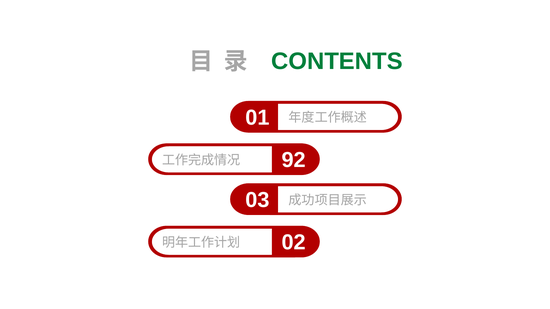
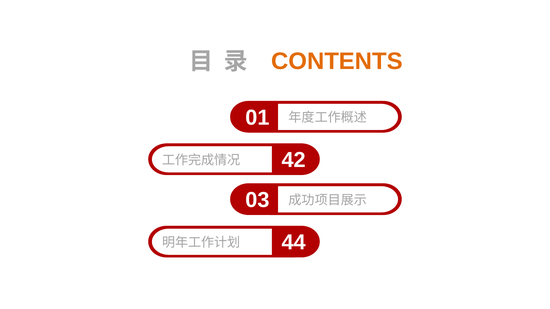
CONTENTS colour: green -> orange
92: 92 -> 42
02: 02 -> 44
